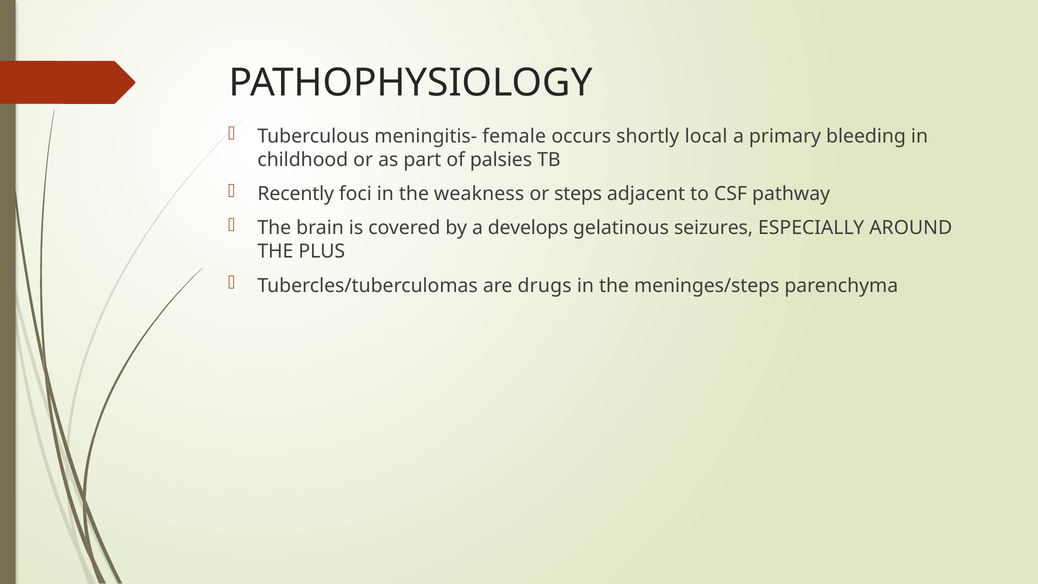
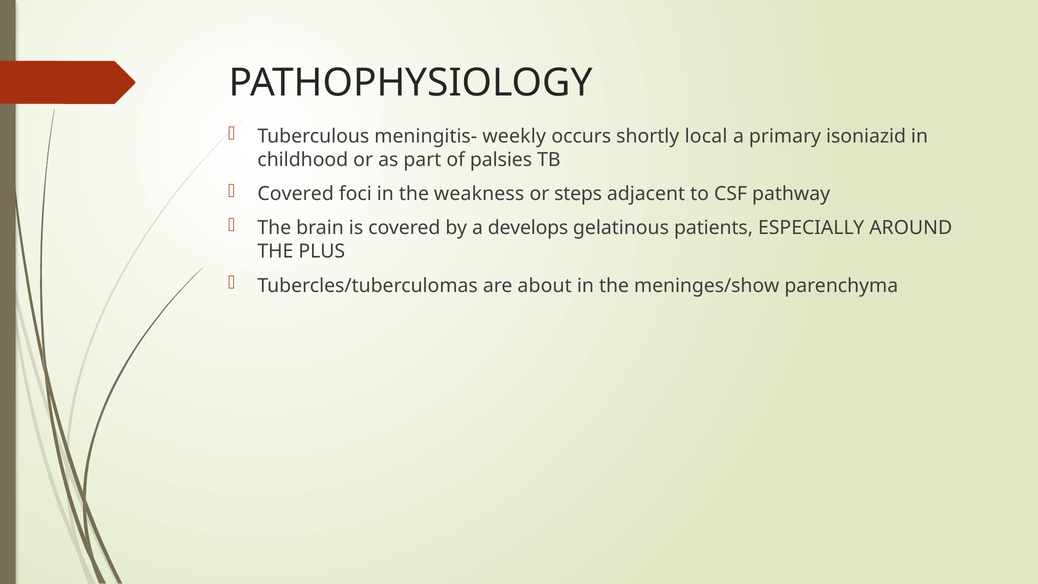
female: female -> weekly
bleeding: bleeding -> isoniazid
Recently at (296, 194): Recently -> Covered
seizures: seizures -> patients
drugs: drugs -> about
meninges/steps: meninges/steps -> meninges/show
